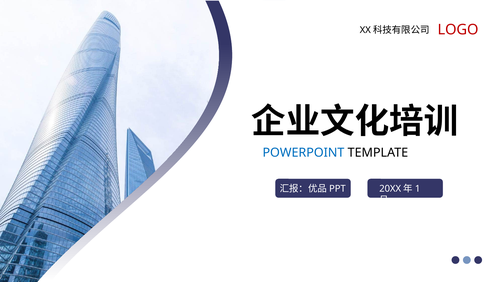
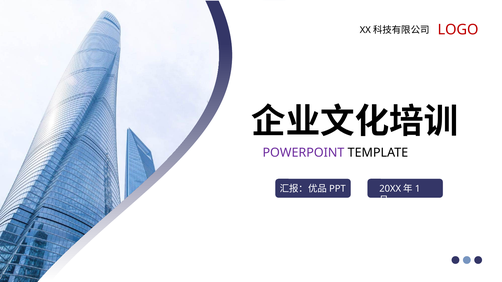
POWERPOINT colour: blue -> purple
